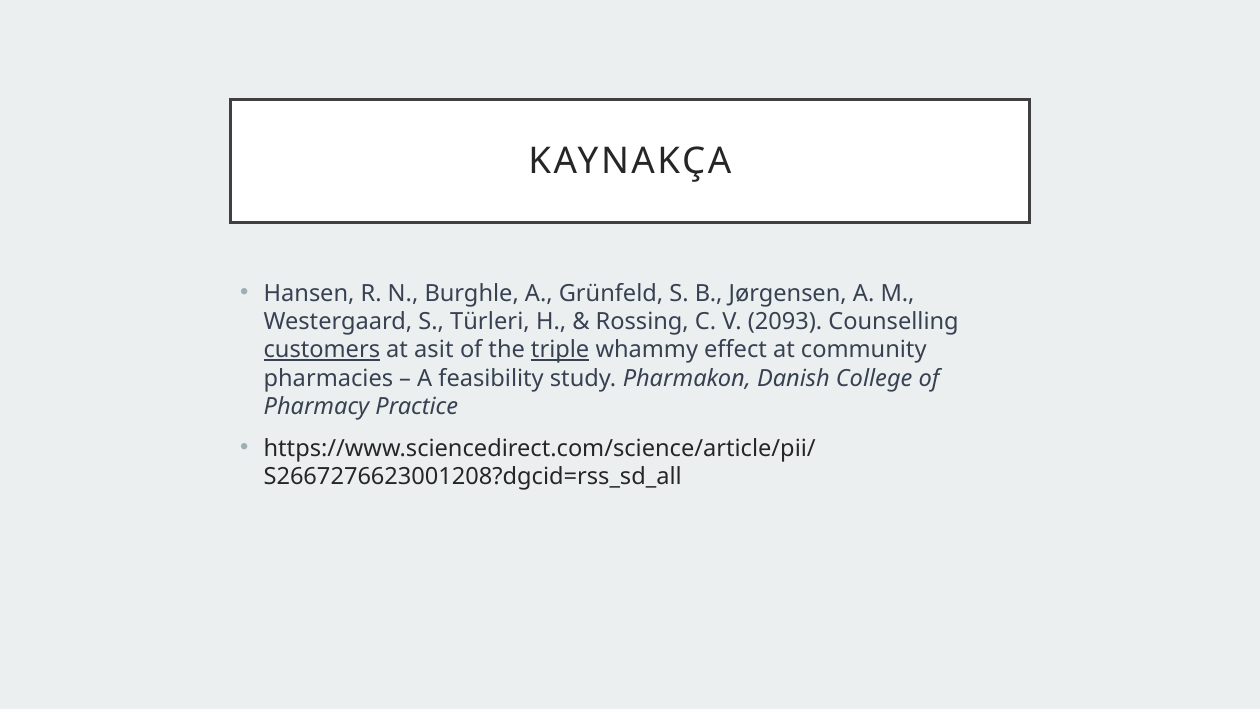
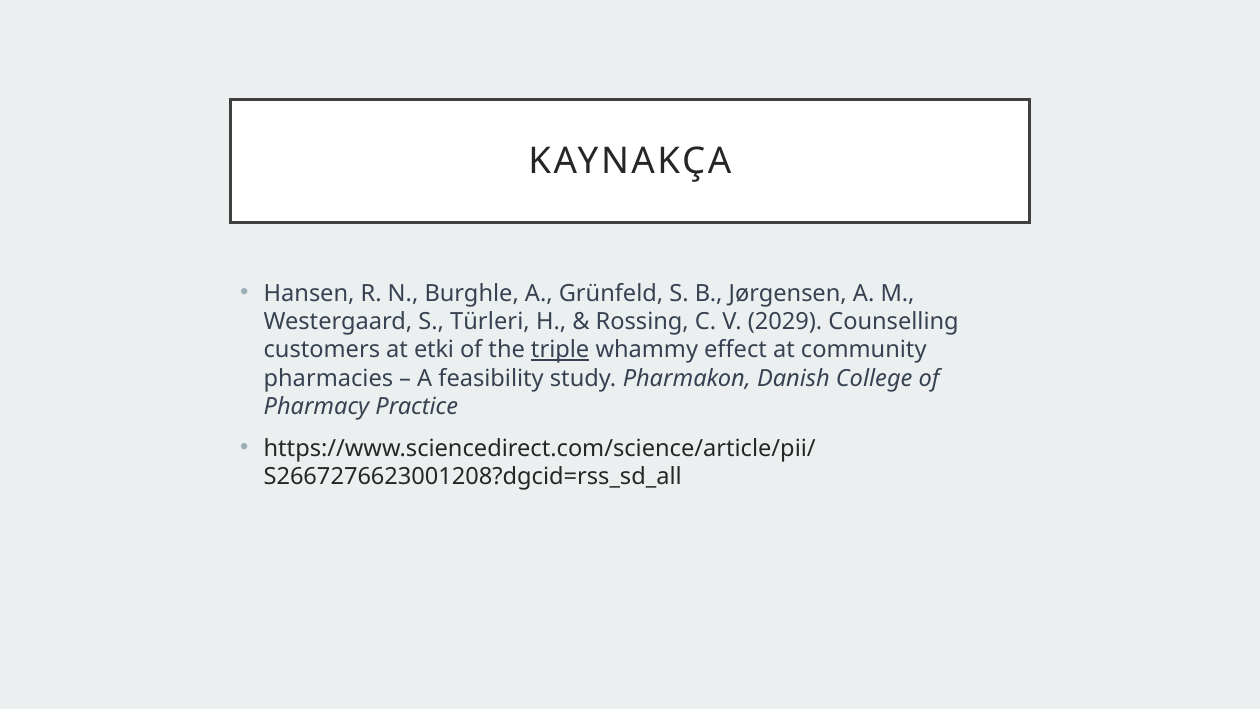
2093: 2093 -> 2029
customers underline: present -> none
asit: asit -> etki
